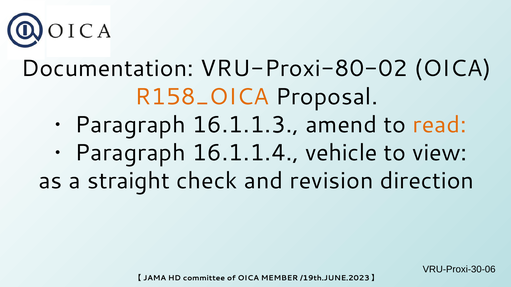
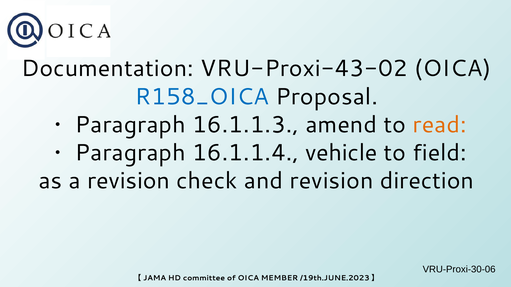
VRU-Proxi-80-02: VRU-Proxi-80-02 -> VRU-Proxi-43-02
R158_OICA colour: orange -> blue
view: view -> field
a straight: straight -> revision
